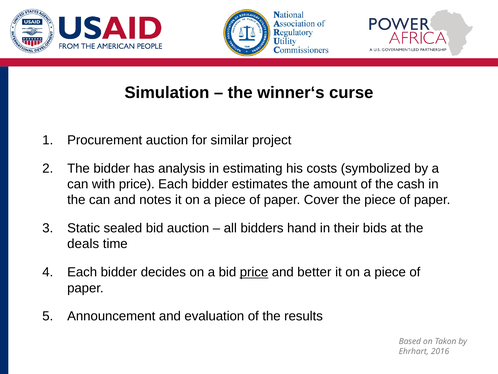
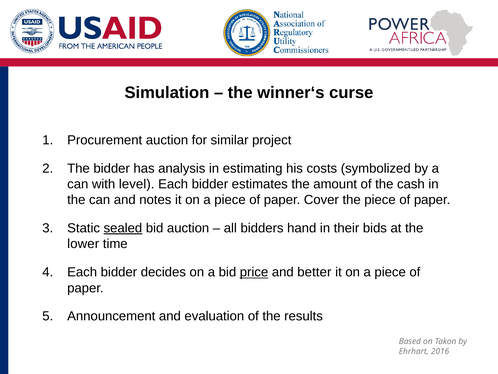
with price: price -> level
sealed underline: none -> present
deals: deals -> lower
